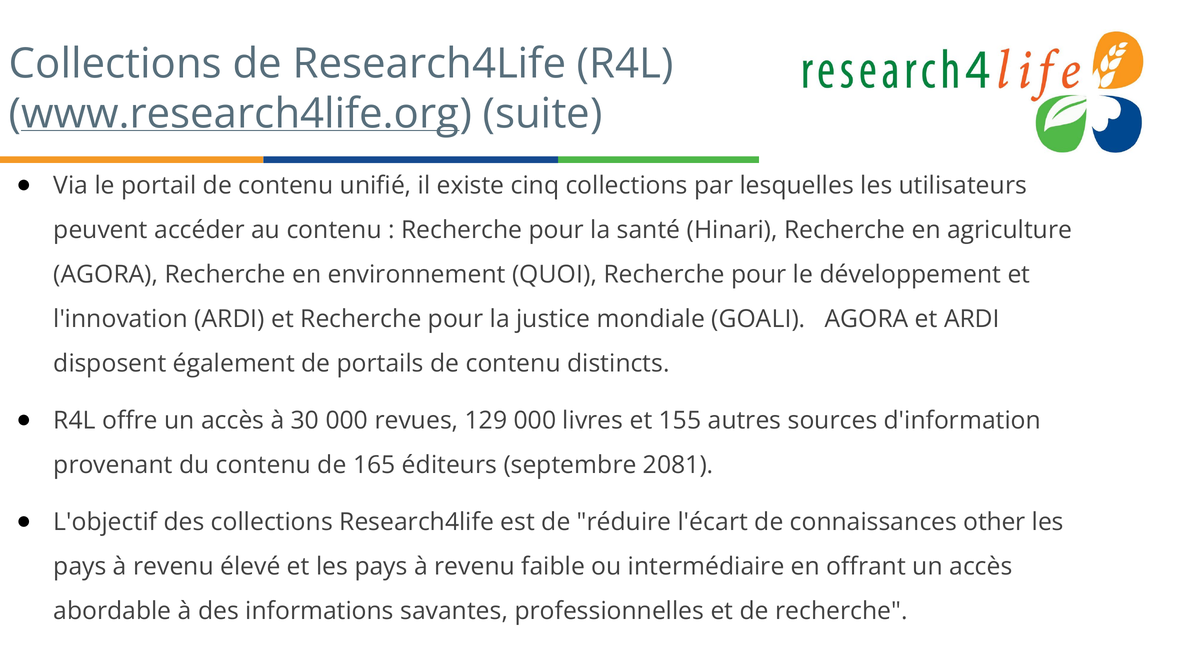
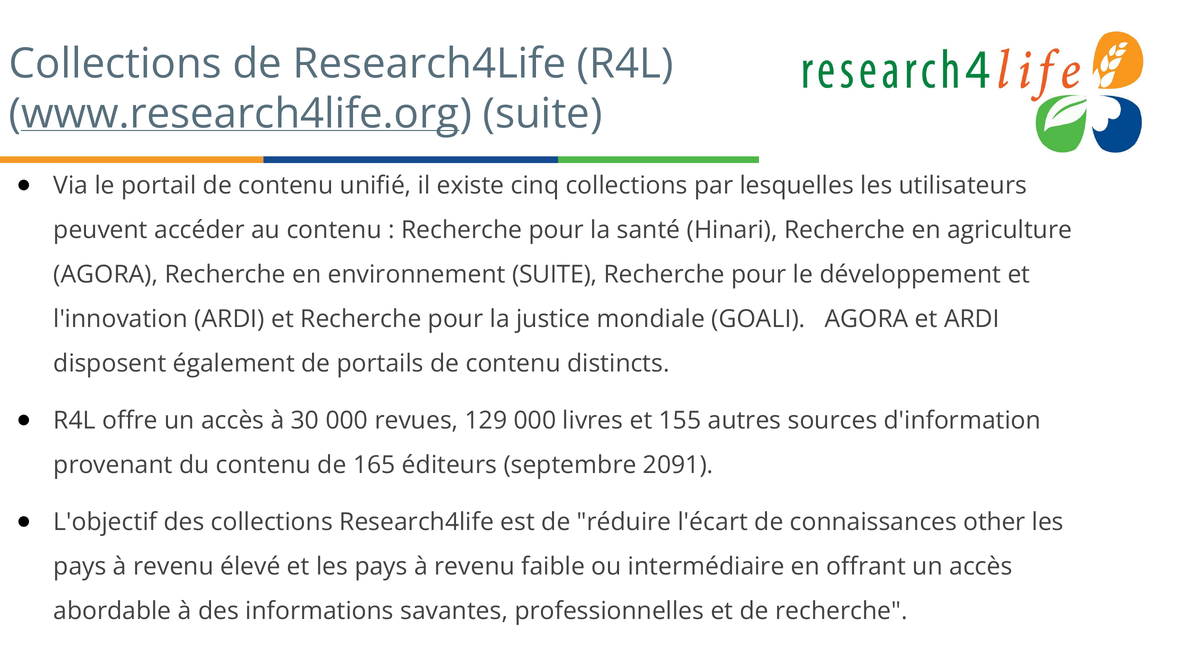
environnement QUOI: QUOI -> SUITE
2081: 2081 -> 2091
